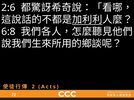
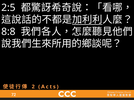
2:6: 2:6 -> 2:5
6:8: 6:8 -> 8:8
